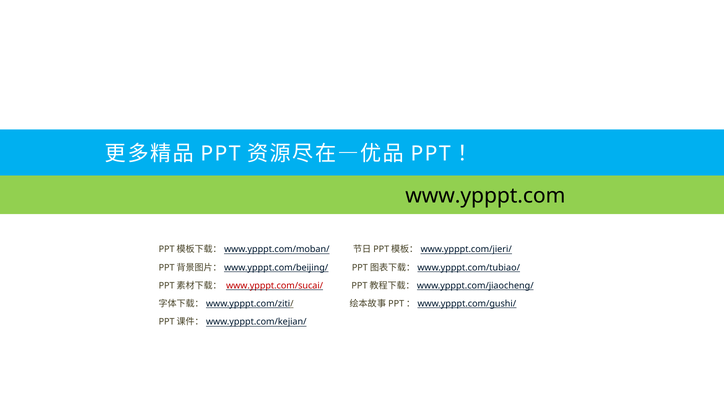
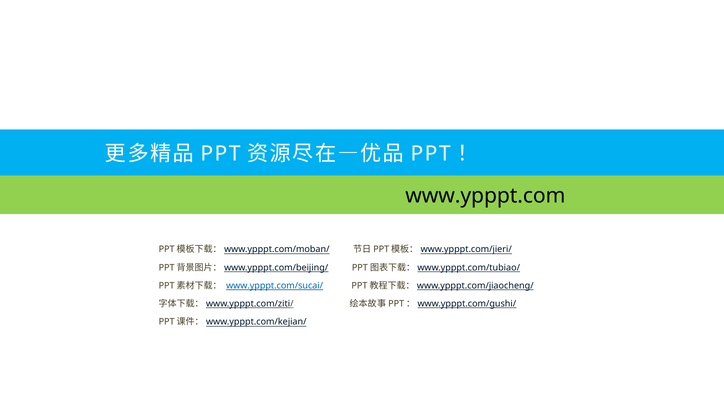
www.ypppt.com/sucai/ colour: red -> blue
